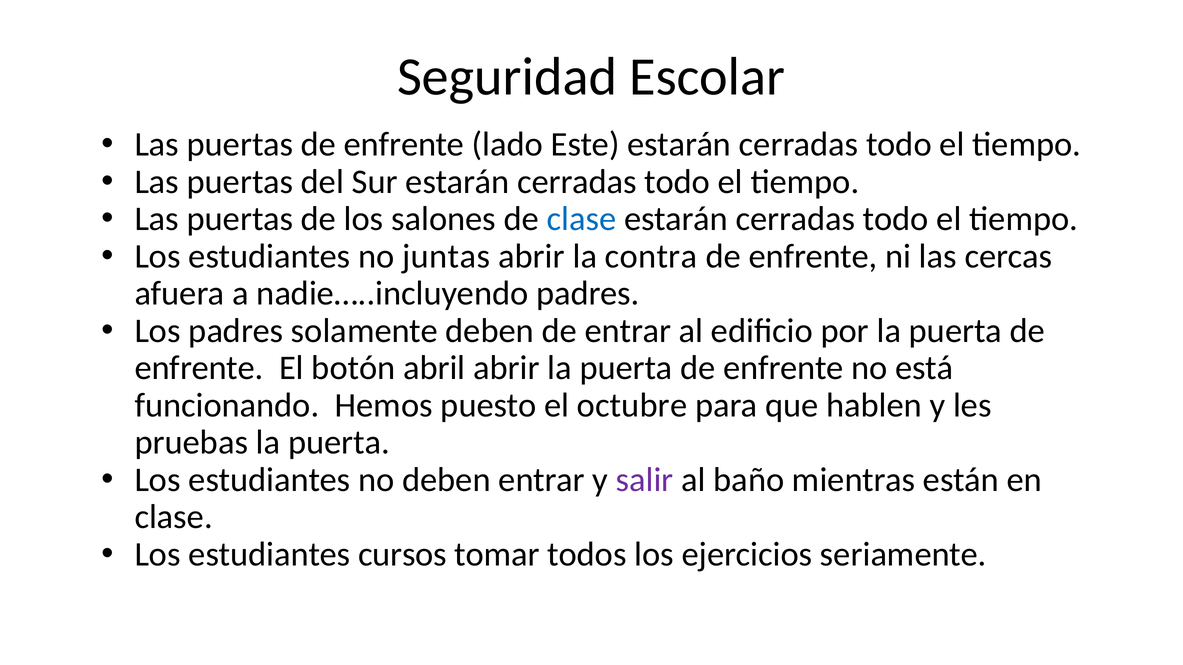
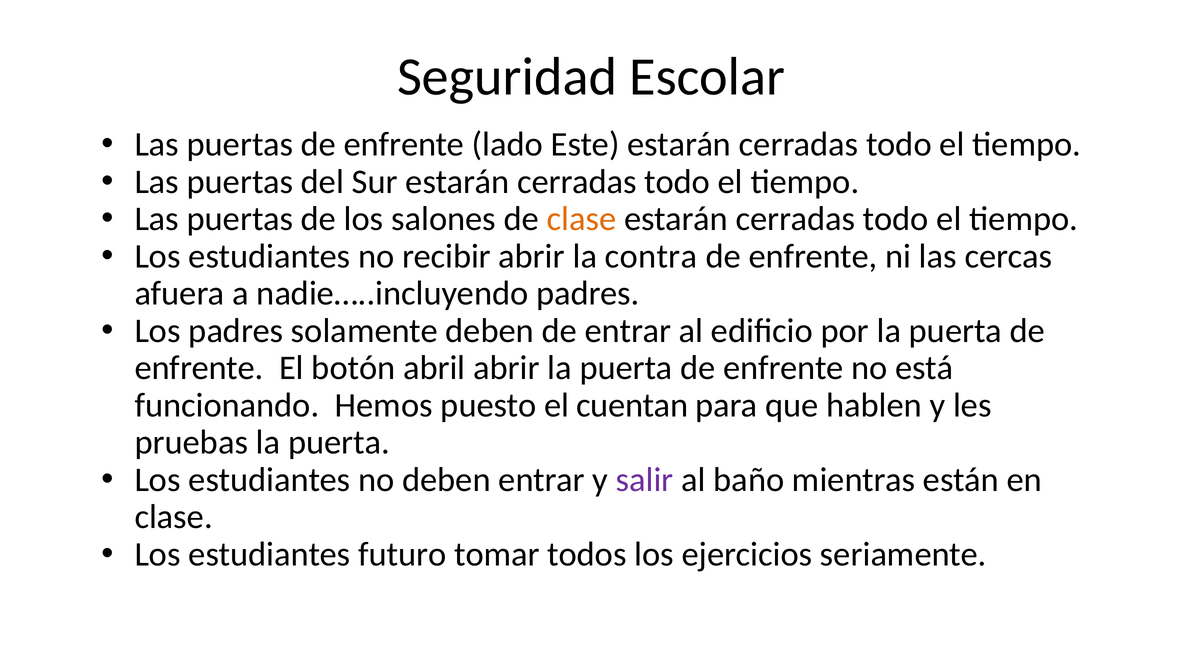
clase at (582, 219) colour: blue -> orange
juntas: juntas -> recibir
octubre: octubre -> cuentan
cursos: cursos -> futuro
